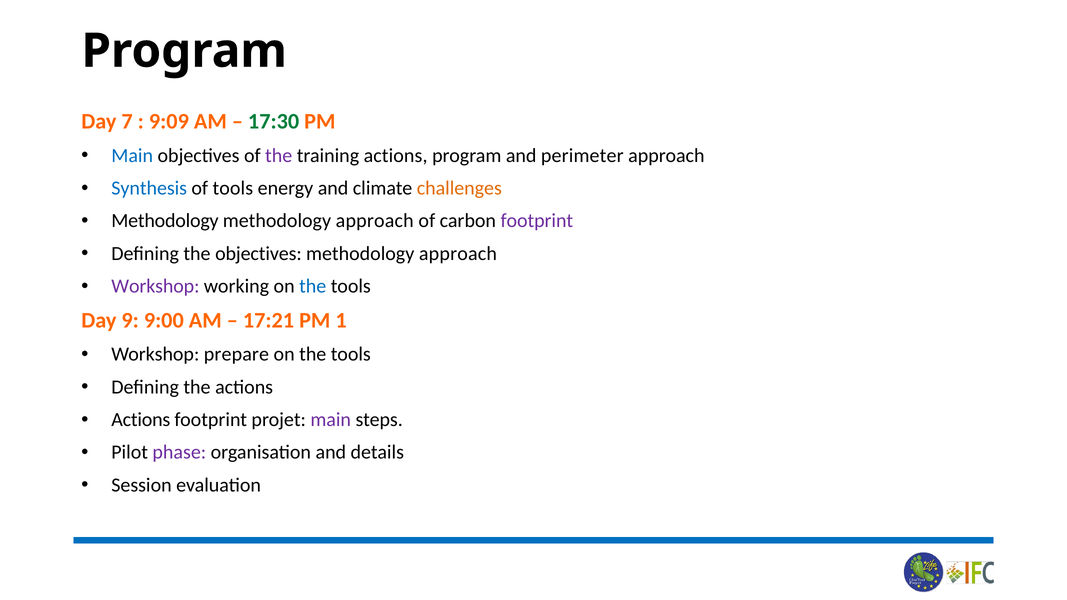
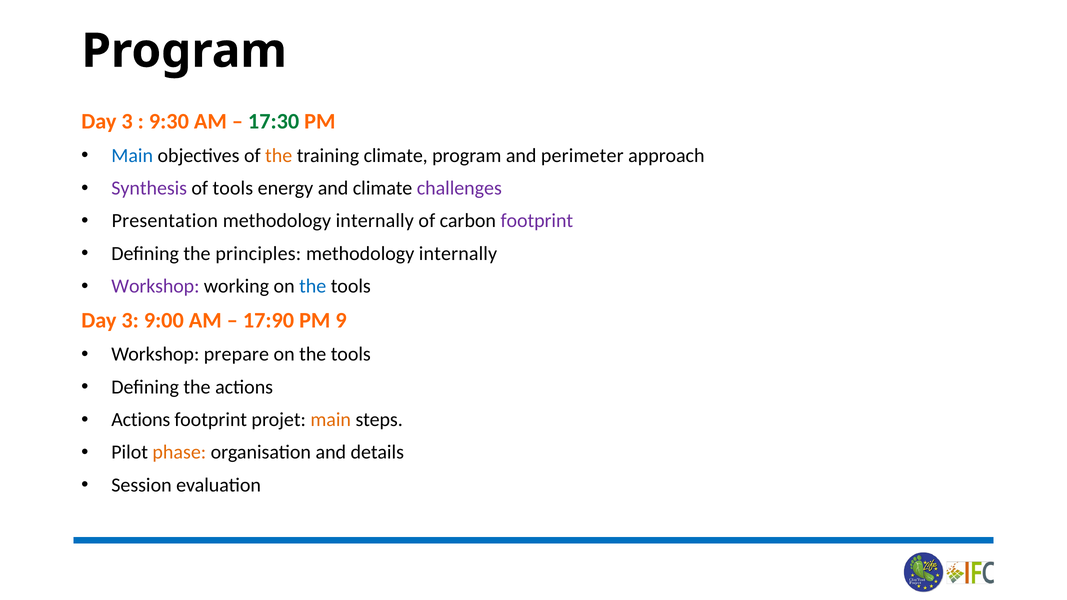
7 at (127, 122): 7 -> 3
9:09: 9:09 -> 9:30
the at (279, 155) colour: purple -> orange
training actions: actions -> climate
Synthesis colour: blue -> purple
challenges colour: orange -> purple
Methodology at (165, 221): Methodology -> Presentation
approach at (375, 221): approach -> internally
the objectives: objectives -> principles
approach at (458, 254): approach -> internally
9 at (130, 320): 9 -> 3
17:21: 17:21 -> 17:90
1: 1 -> 9
main at (331, 420) colour: purple -> orange
phase colour: purple -> orange
